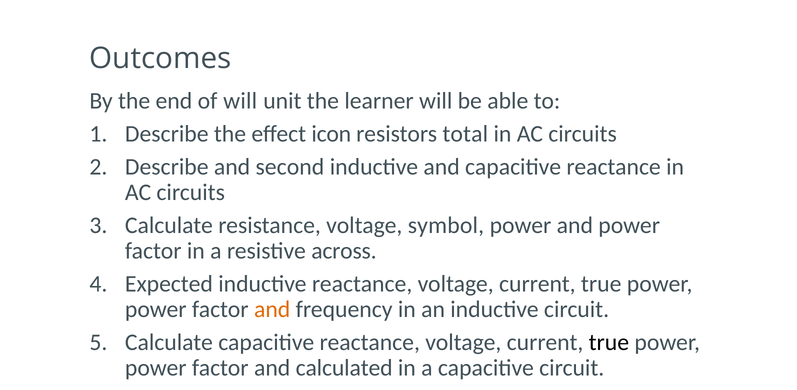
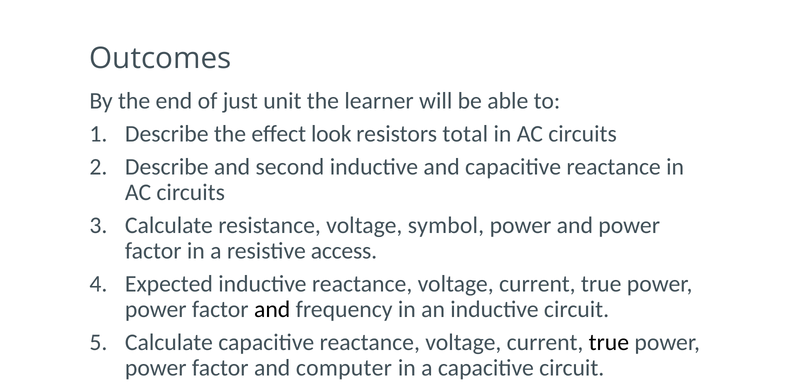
of will: will -> just
icon: icon -> look
across: across -> access
and at (272, 309) colour: orange -> black
calculated: calculated -> computer
